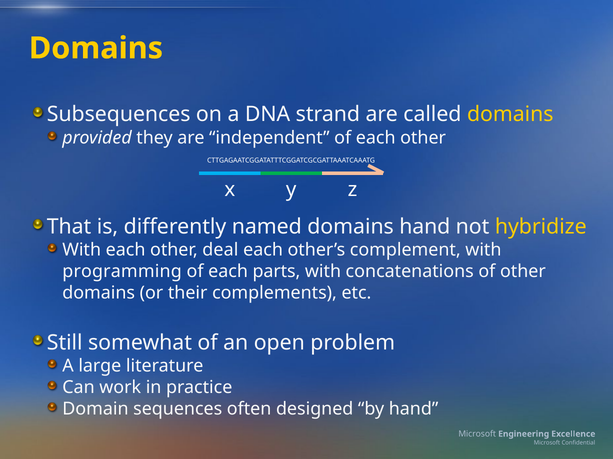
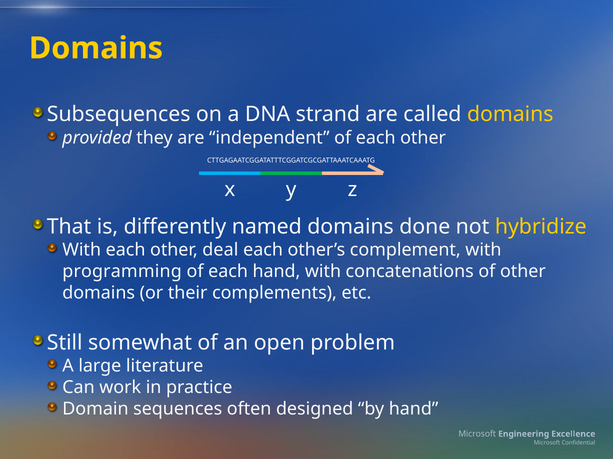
domains hand: hand -> done
each parts: parts -> hand
